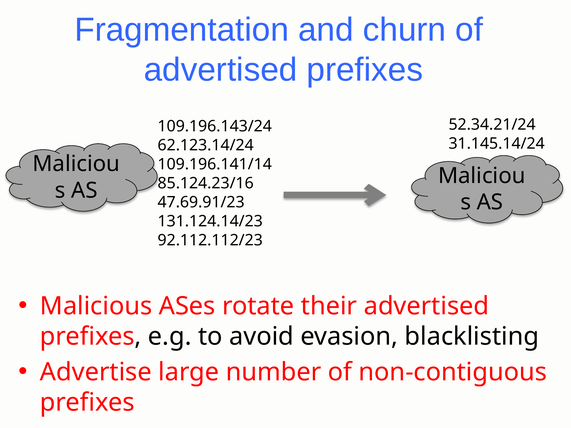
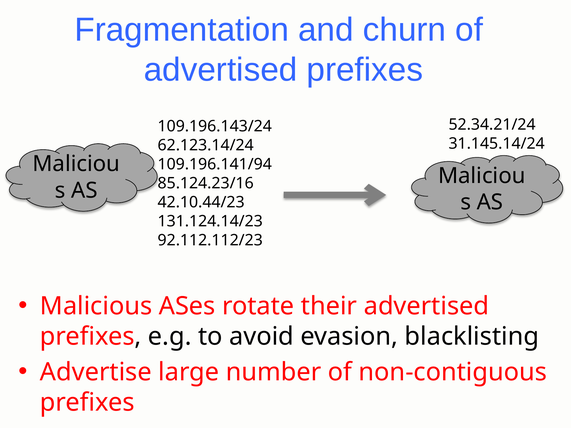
109.196.141/14: 109.196.141/14 -> 109.196.141/94
47.69.91/23: 47.69.91/23 -> 42.10.44/23
